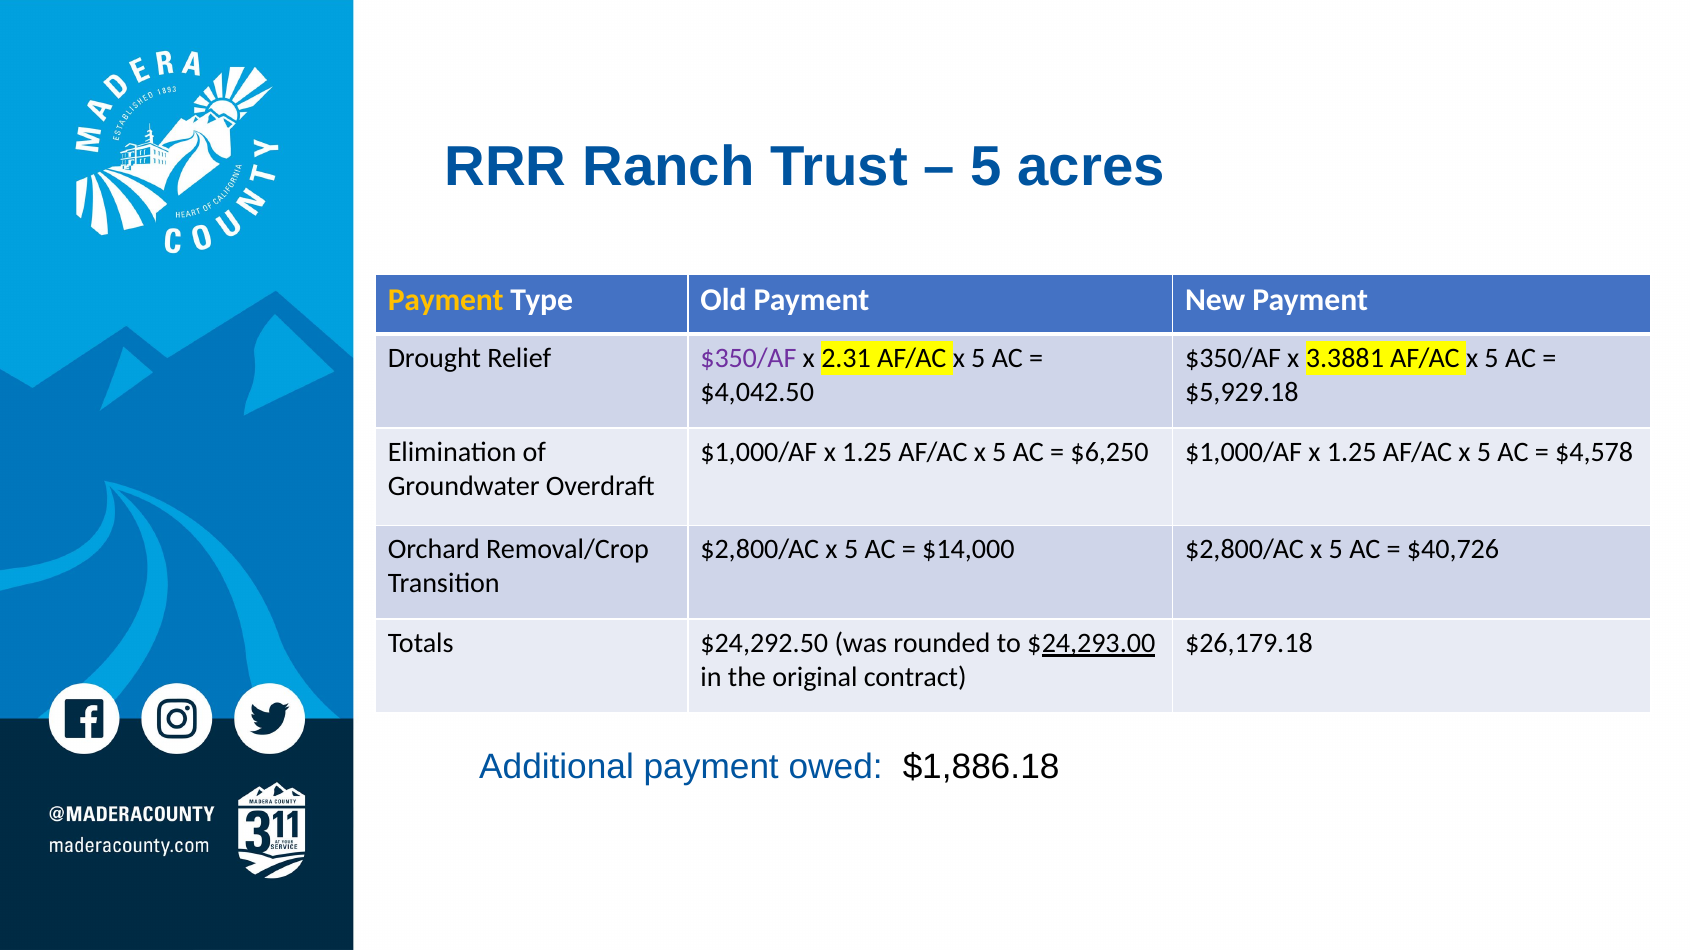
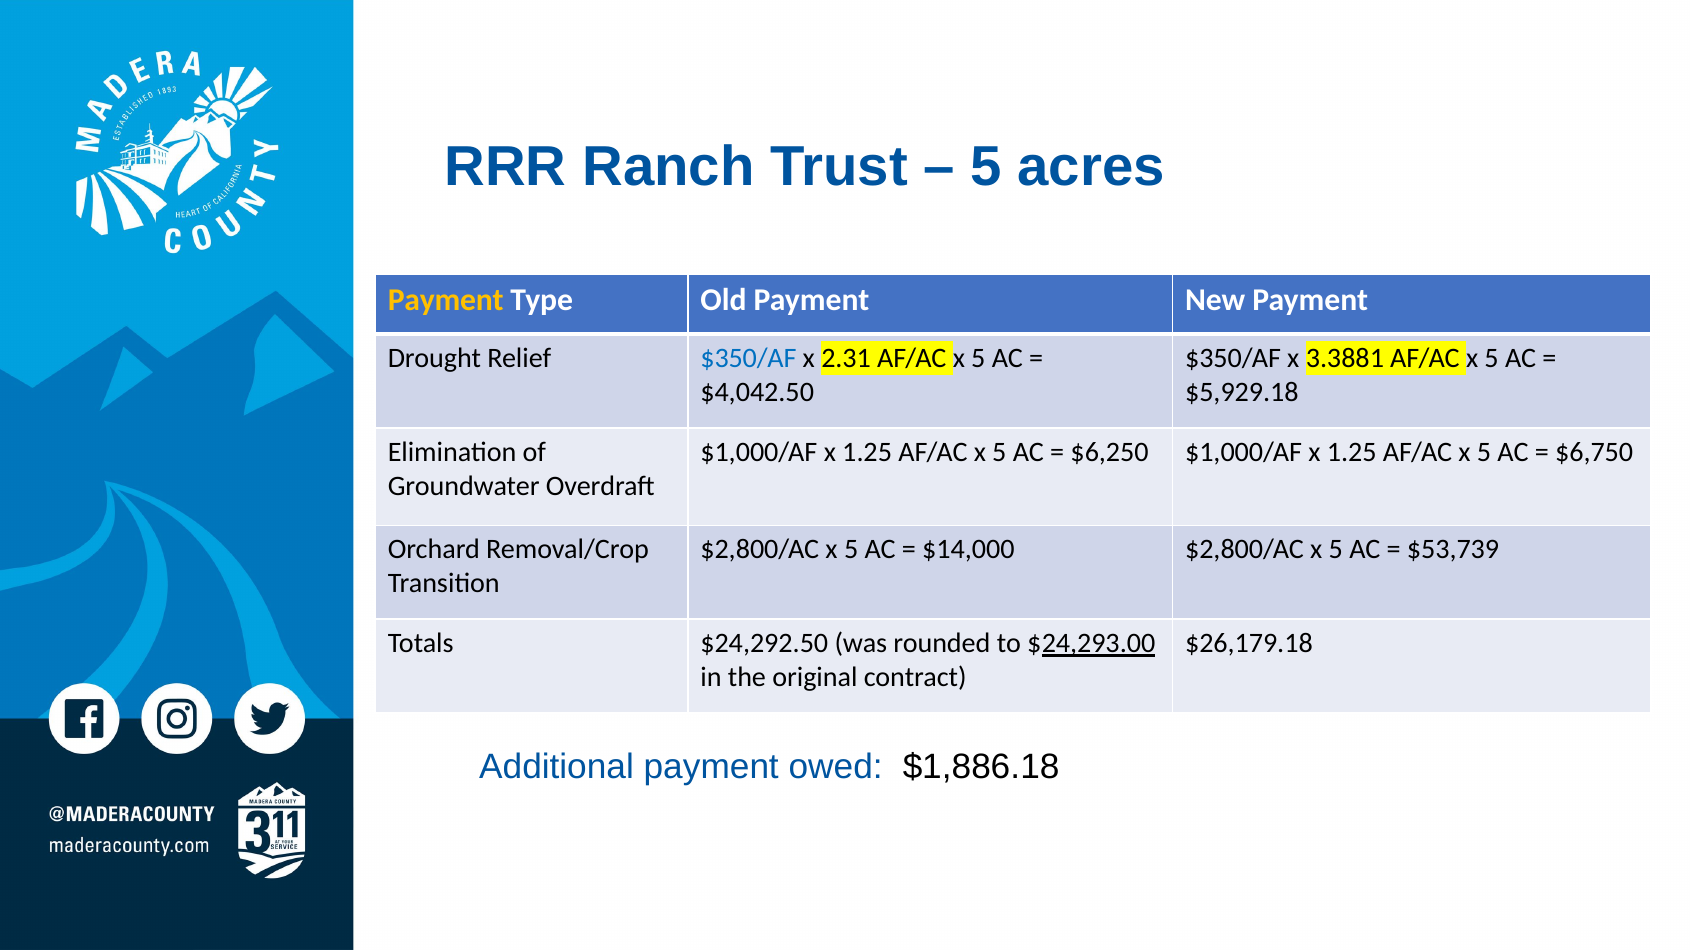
$350/AF at (748, 358) colour: purple -> blue
$4,578: $4,578 -> $6,750
$40,726: $40,726 -> $53,739
